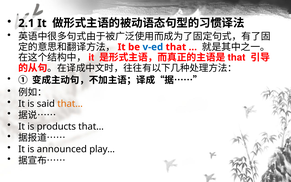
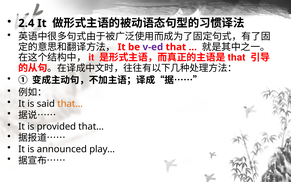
2.1: 2.1 -> 2.4
v-ed colour: blue -> purple
products: products -> provided
